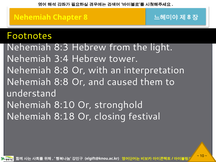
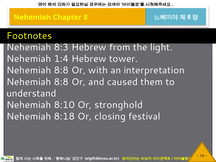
3:4: 3:4 -> 1:4
